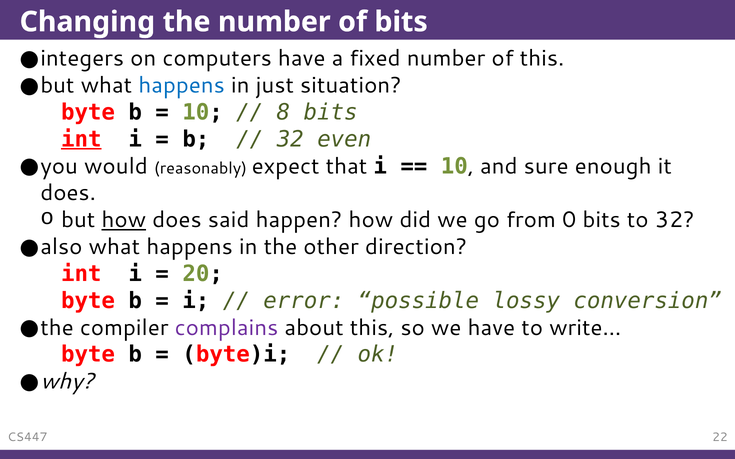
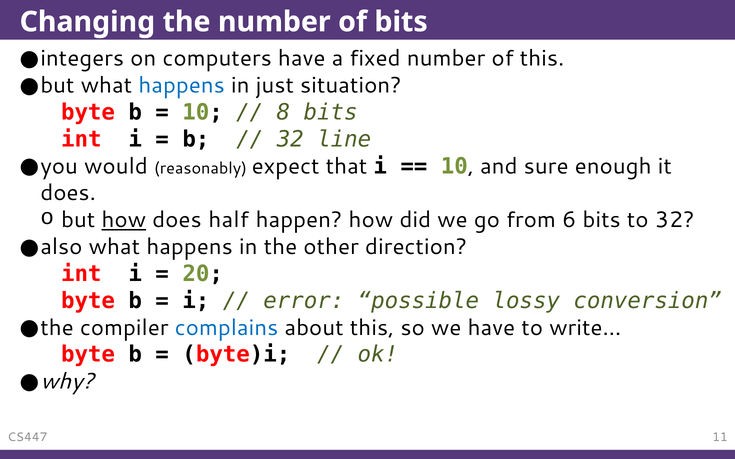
int at (81, 139) underline: present -> none
even: even -> line
said: said -> half
0: 0 -> 6
complains colour: purple -> blue
22: 22 -> 11
